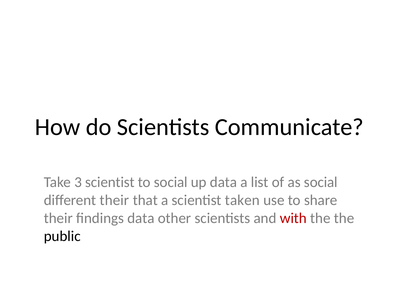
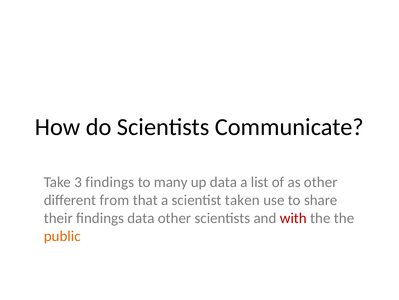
3 scientist: scientist -> findings
to social: social -> many
as social: social -> other
different their: their -> from
public colour: black -> orange
